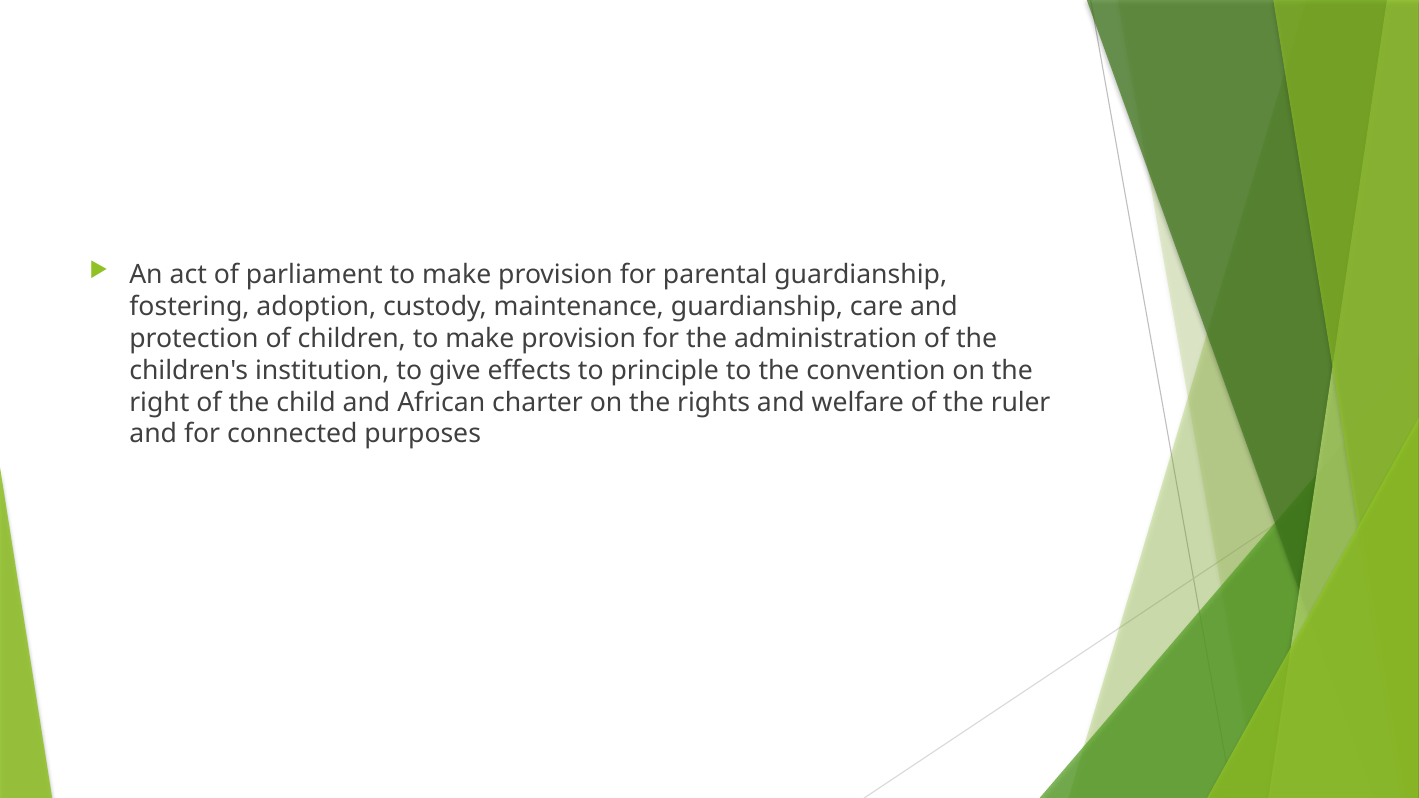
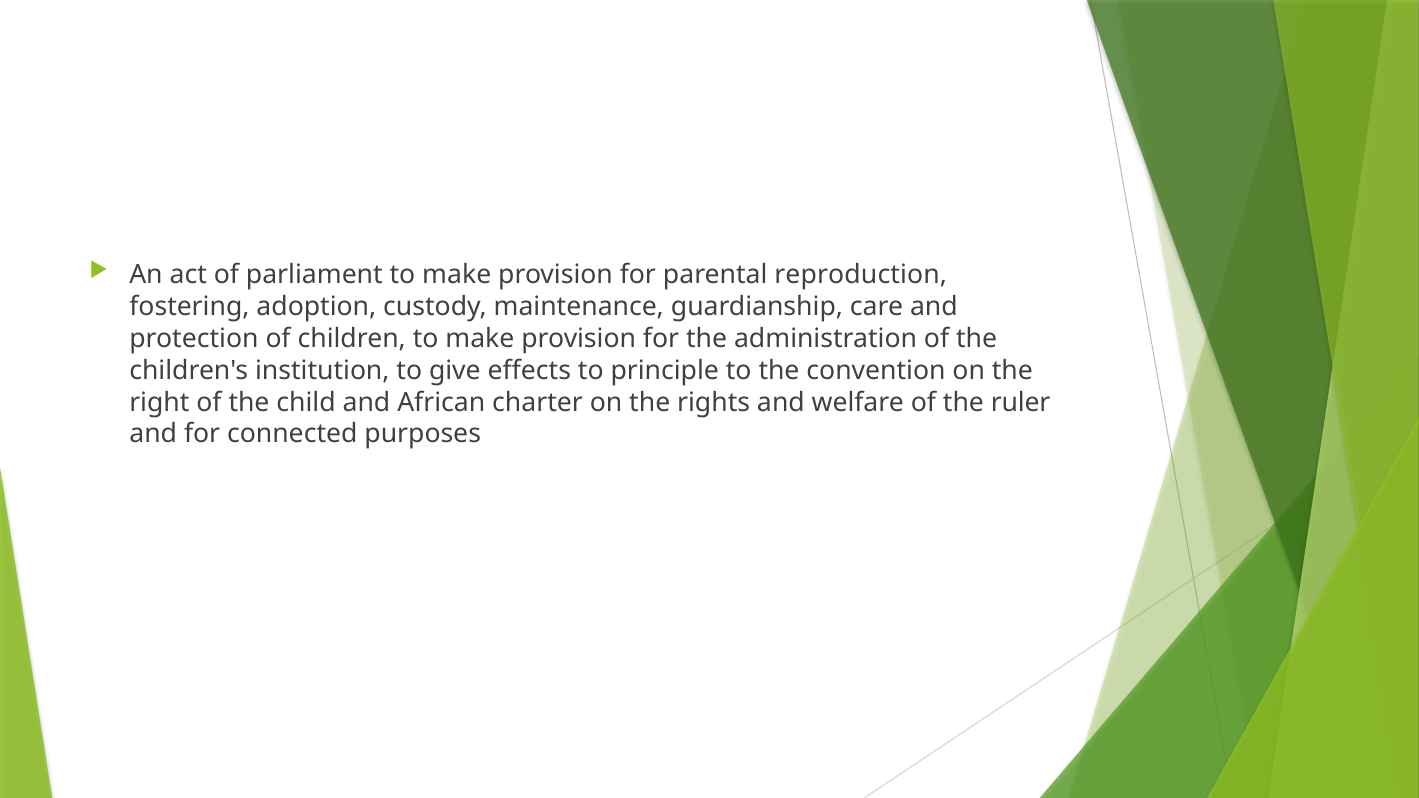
parental guardianship: guardianship -> reproduction
